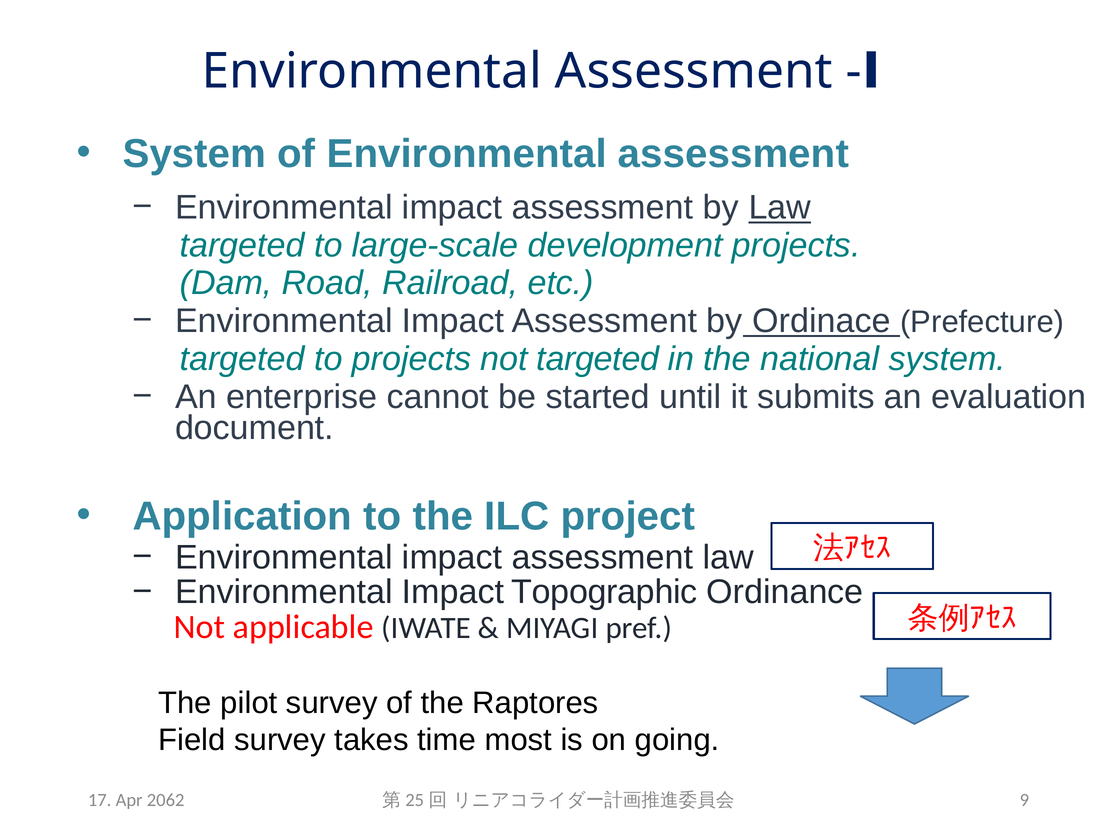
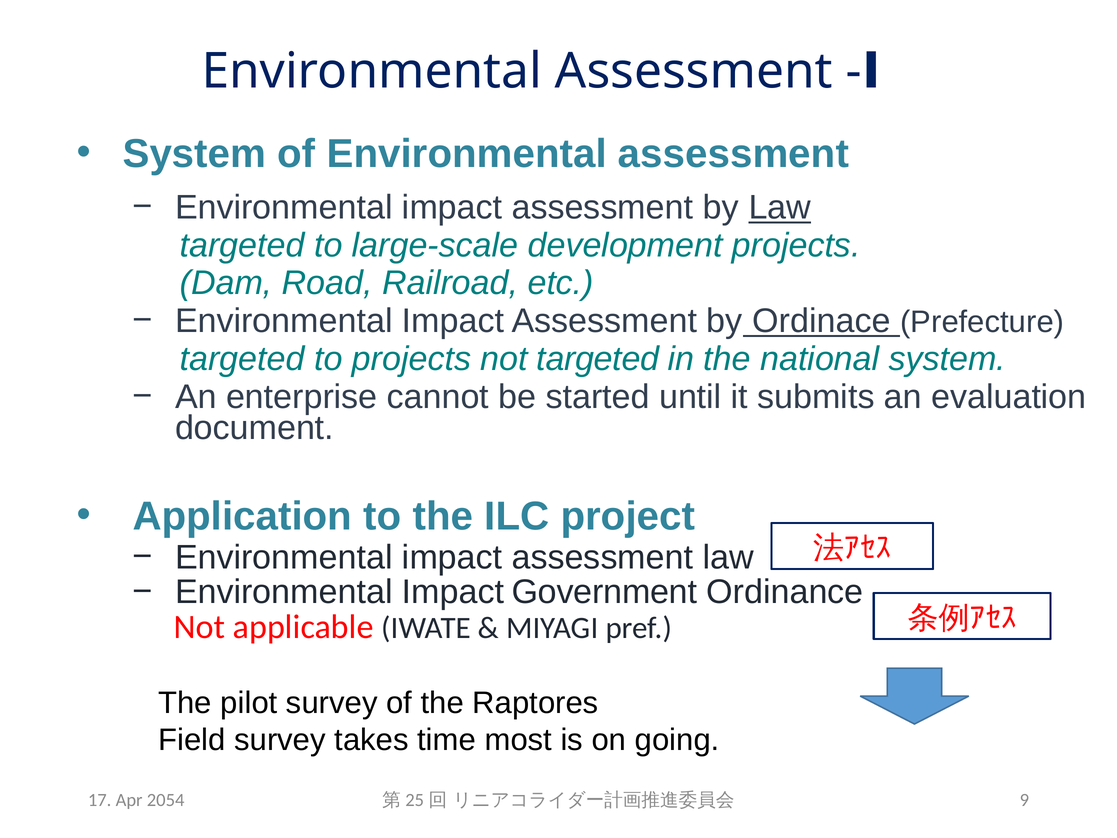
Topographic: Topographic -> Government
2062: 2062 -> 2054
